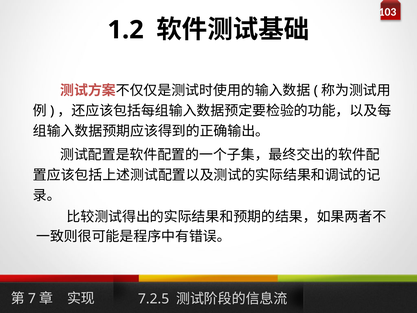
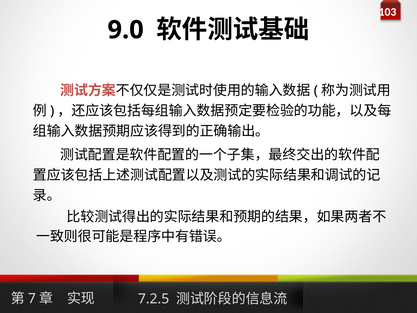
1.2: 1.2 -> 9.0
